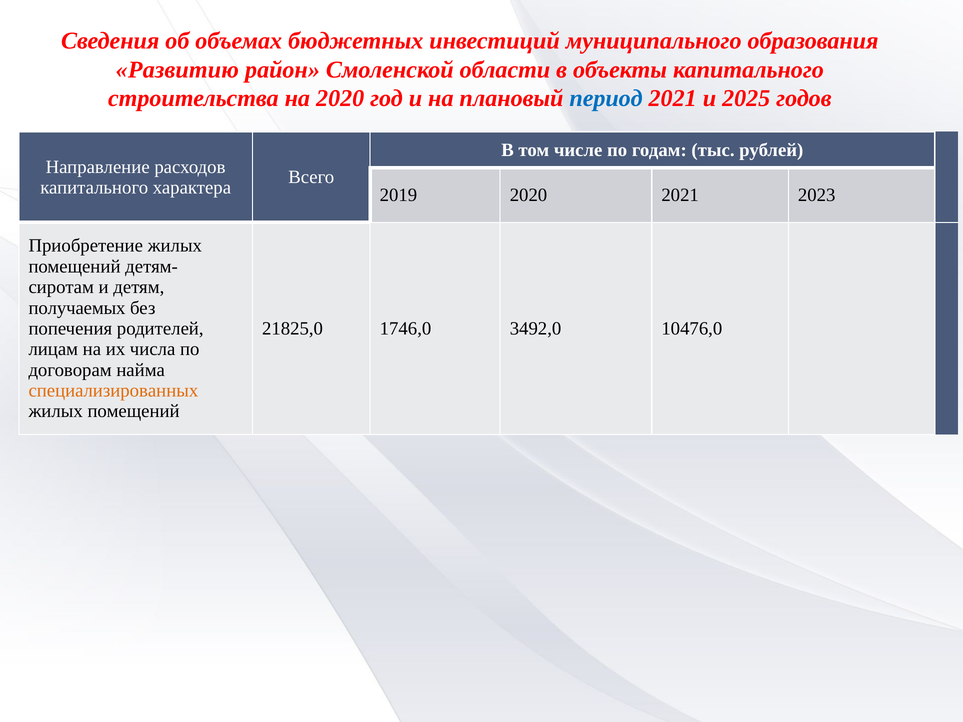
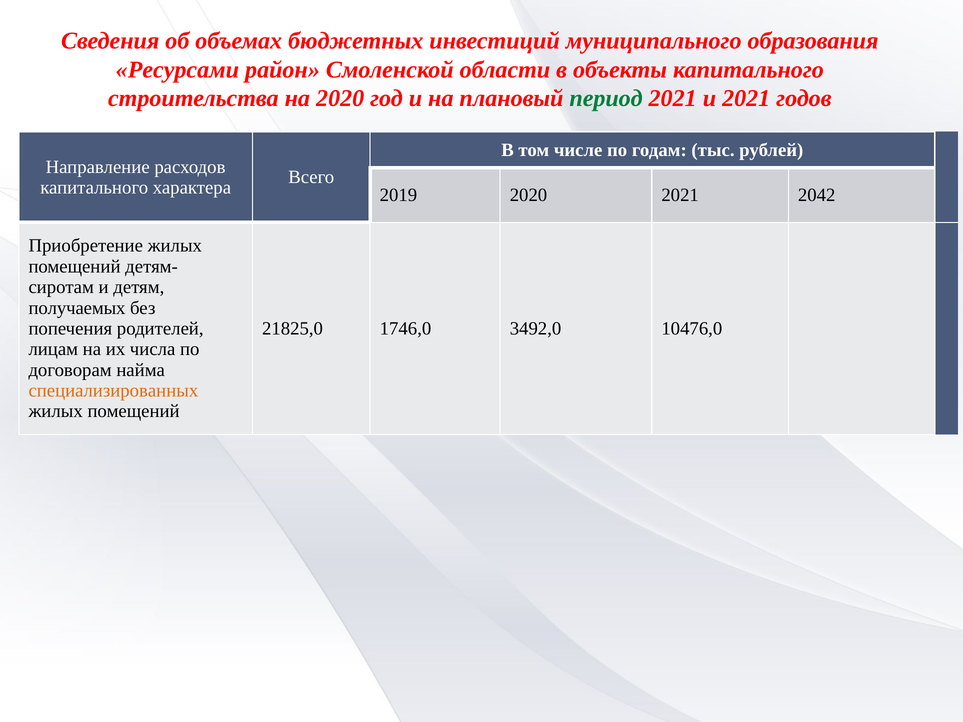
Развитию: Развитию -> Ресурсами
период colour: blue -> green
и 2025: 2025 -> 2021
2023: 2023 -> 2042
